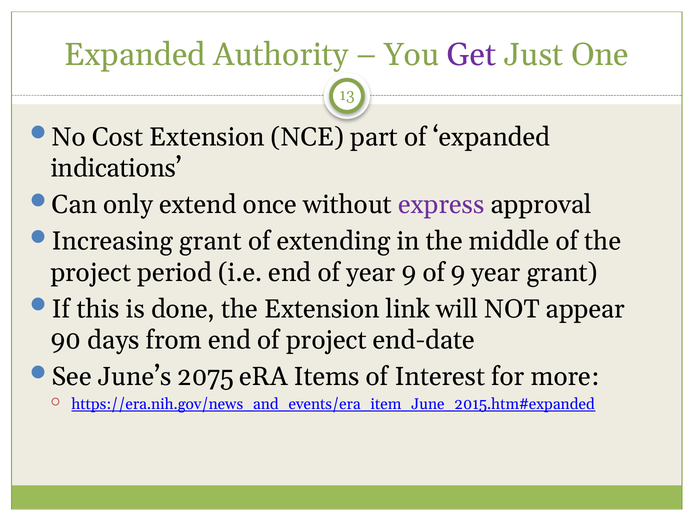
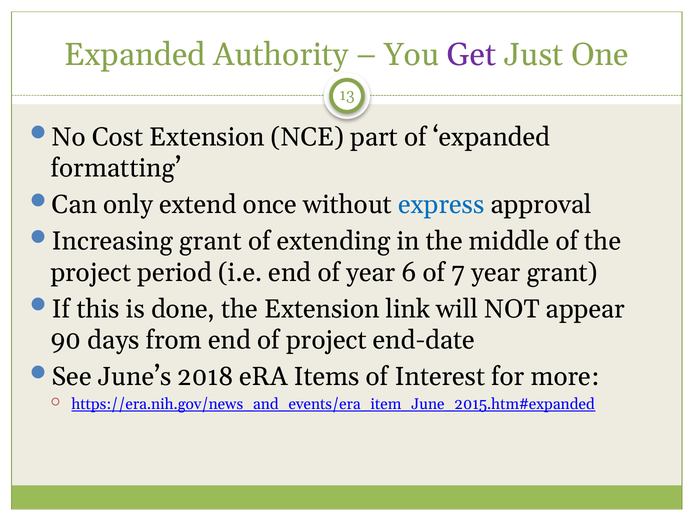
indications: indications -> formatting
express colour: purple -> blue
year 9: 9 -> 6
of 9: 9 -> 7
2075: 2075 -> 2018
